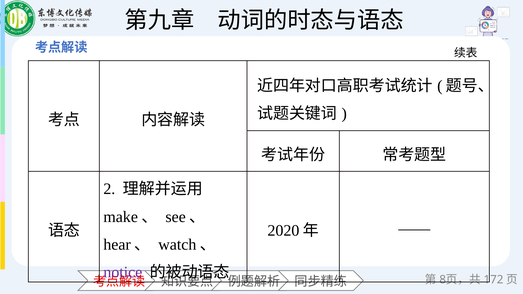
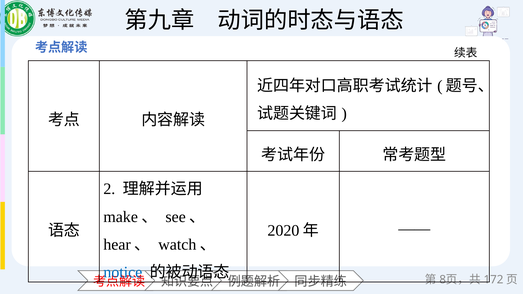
notice colour: purple -> blue
